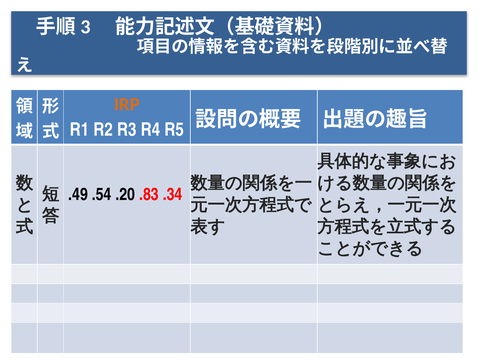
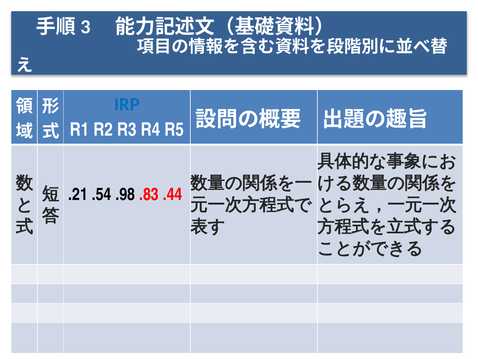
IRP colour: orange -> blue
.49: .49 -> .21
.20: .20 -> .98
.34: .34 -> .44
